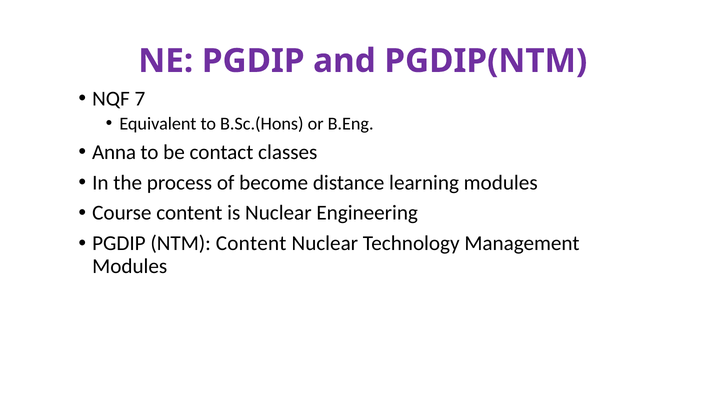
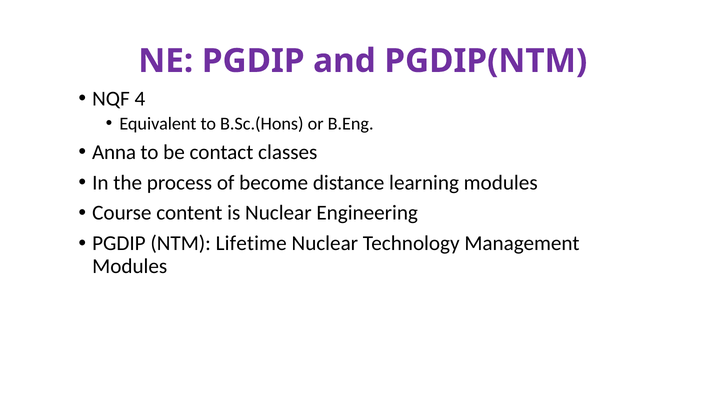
7: 7 -> 4
NTM Content: Content -> Lifetime
